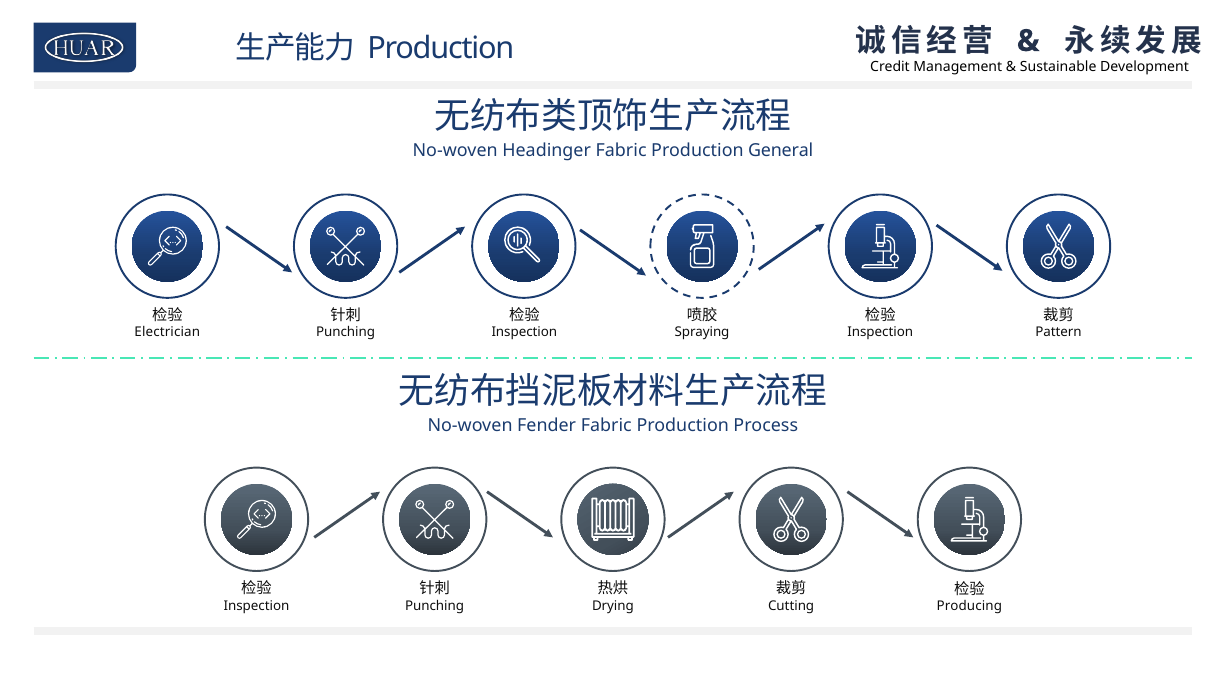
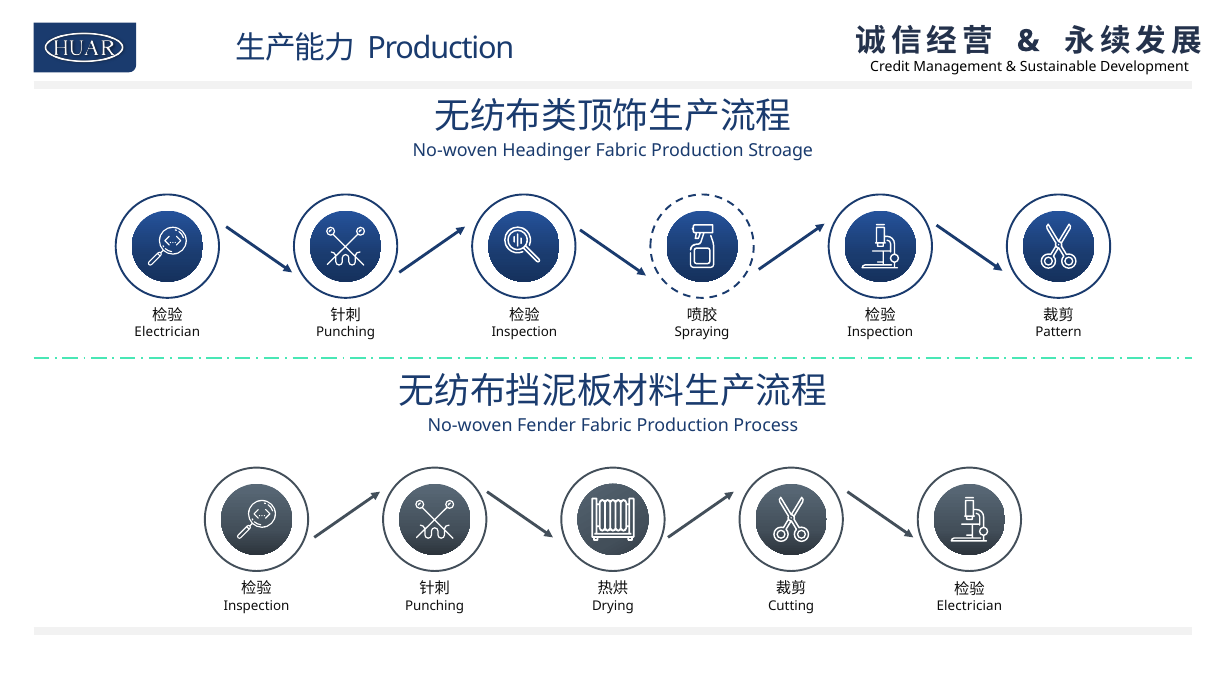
General: General -> Stroage
Producing at (969, 606): Producing -> Electrician
